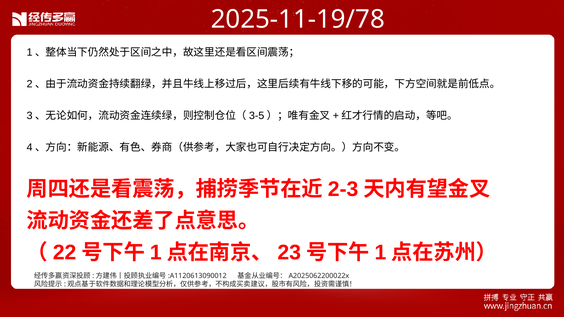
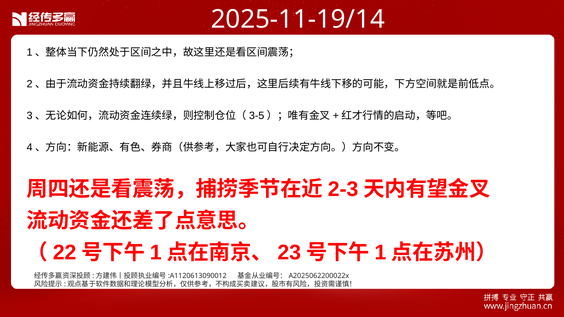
2025-11-19/78: 2025-11-19/78 -> 2025-11-19/14
